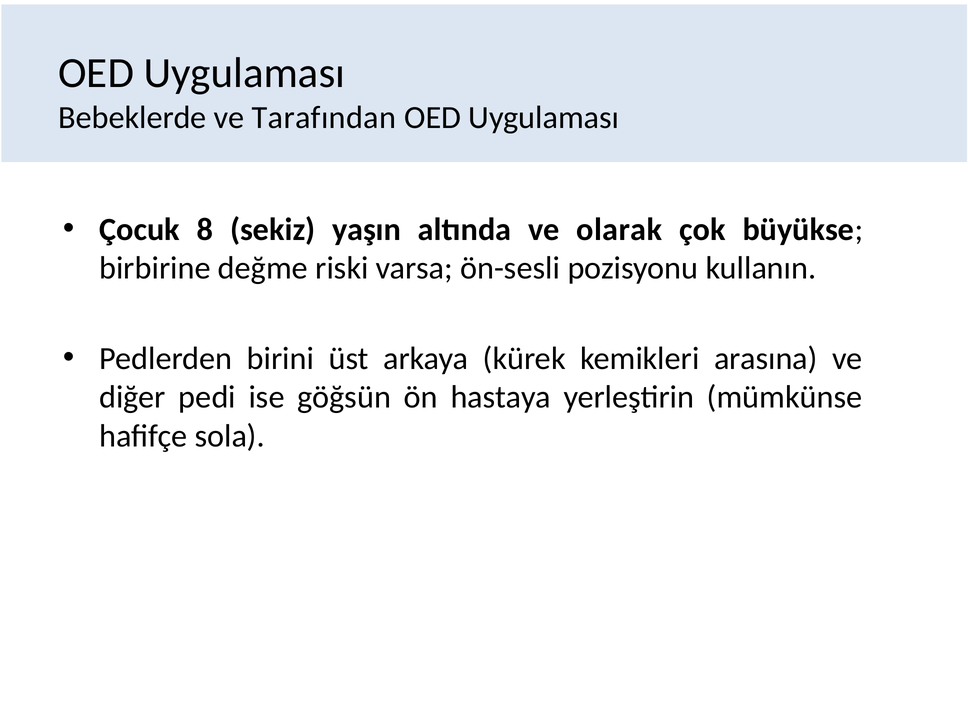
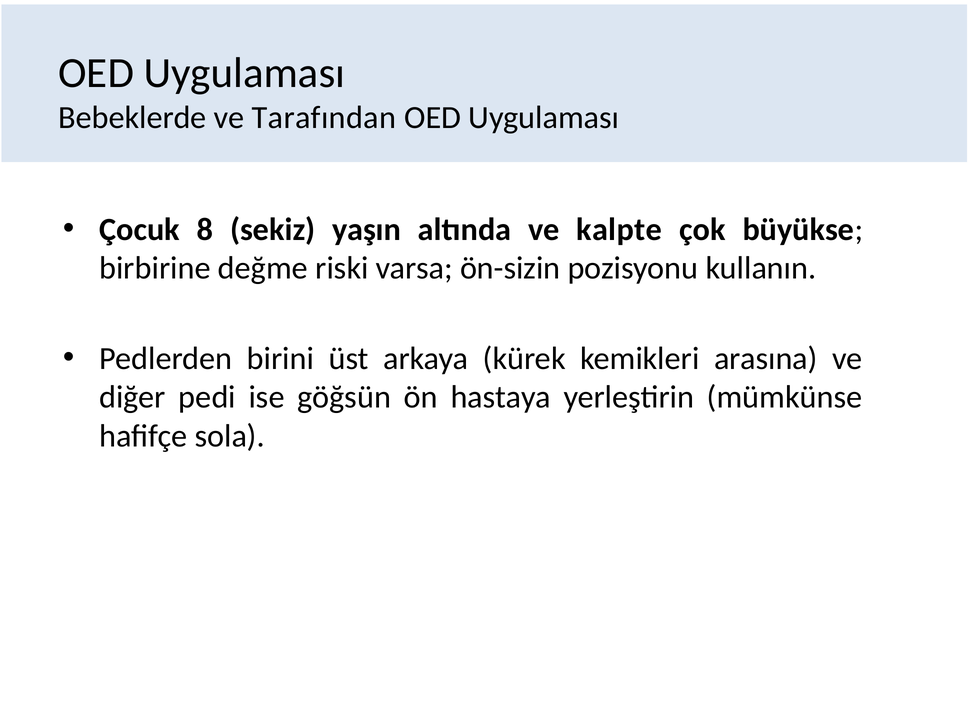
olarak: olarak -> kalpte
ön-sesli: ön-sesli -> ön-sizin
